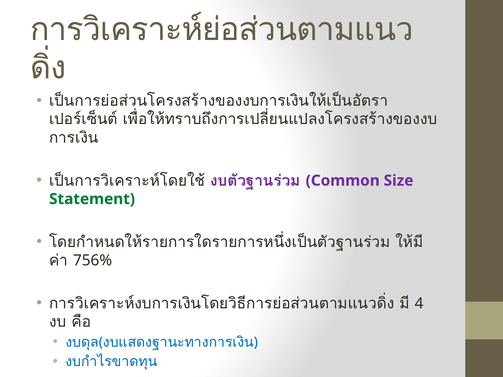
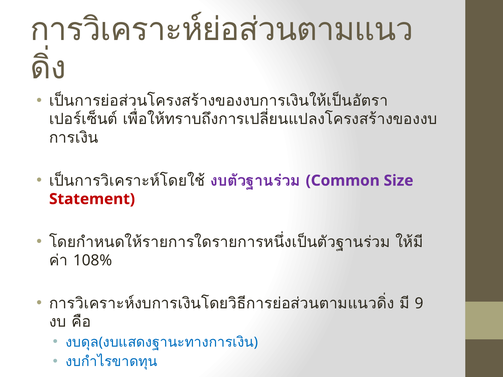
Statement colour: green -> red
756%: 756% -> 108%
4: 4 -> 9
